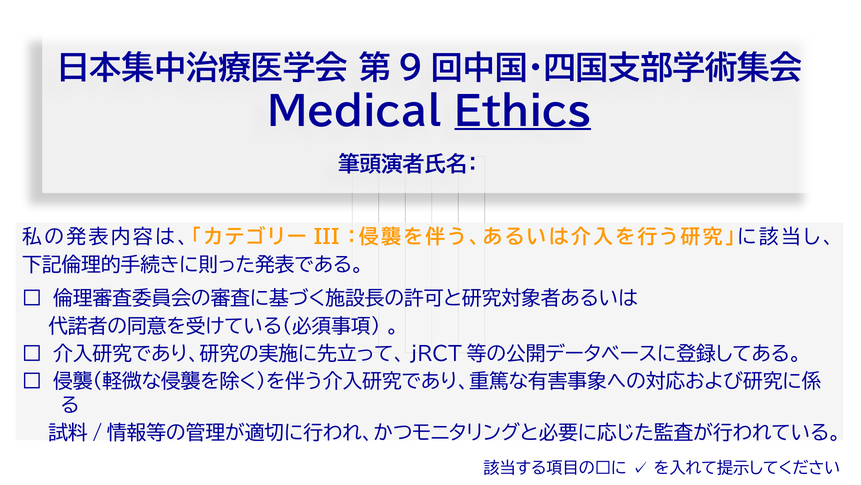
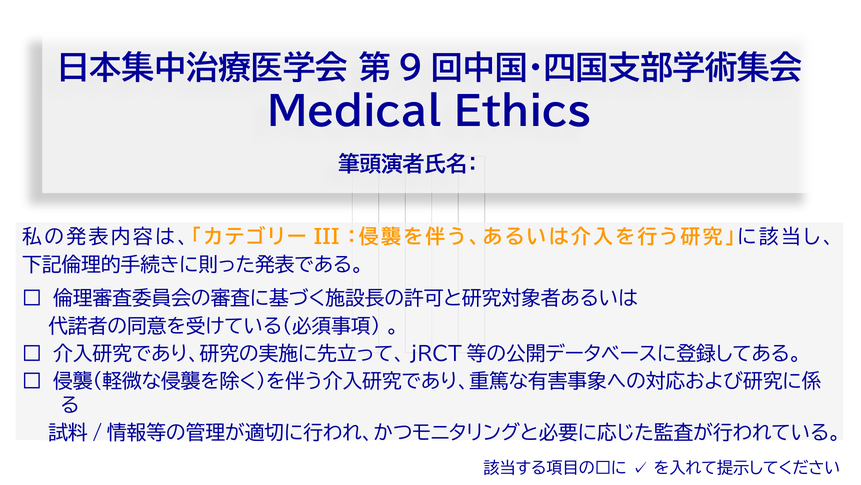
Ethics underline: present -> none
